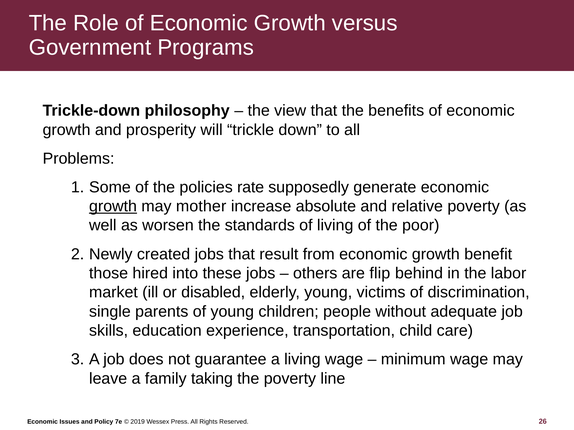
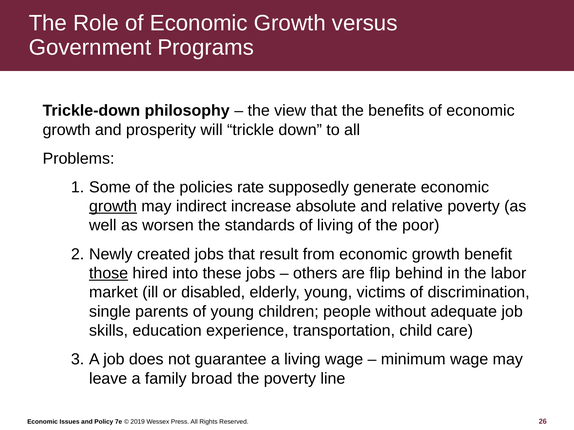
mother: mother -> indirect
those underline: none -> present
taking: taking -> broad
